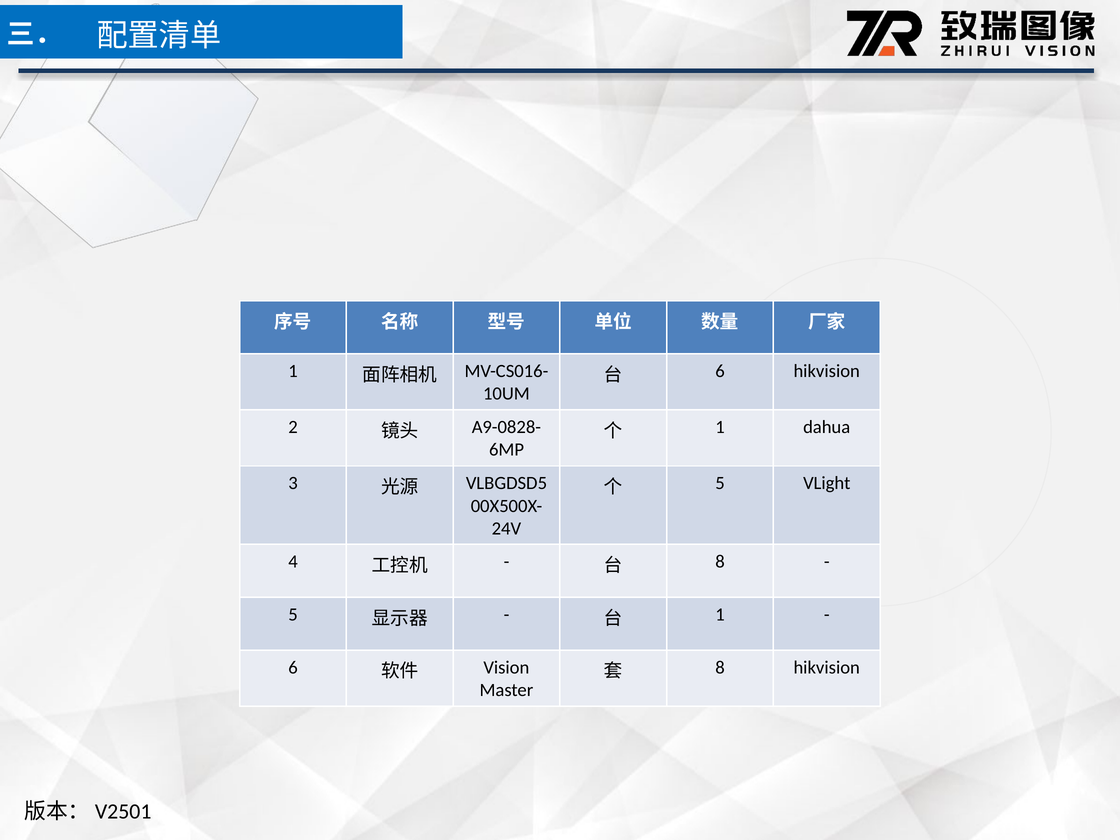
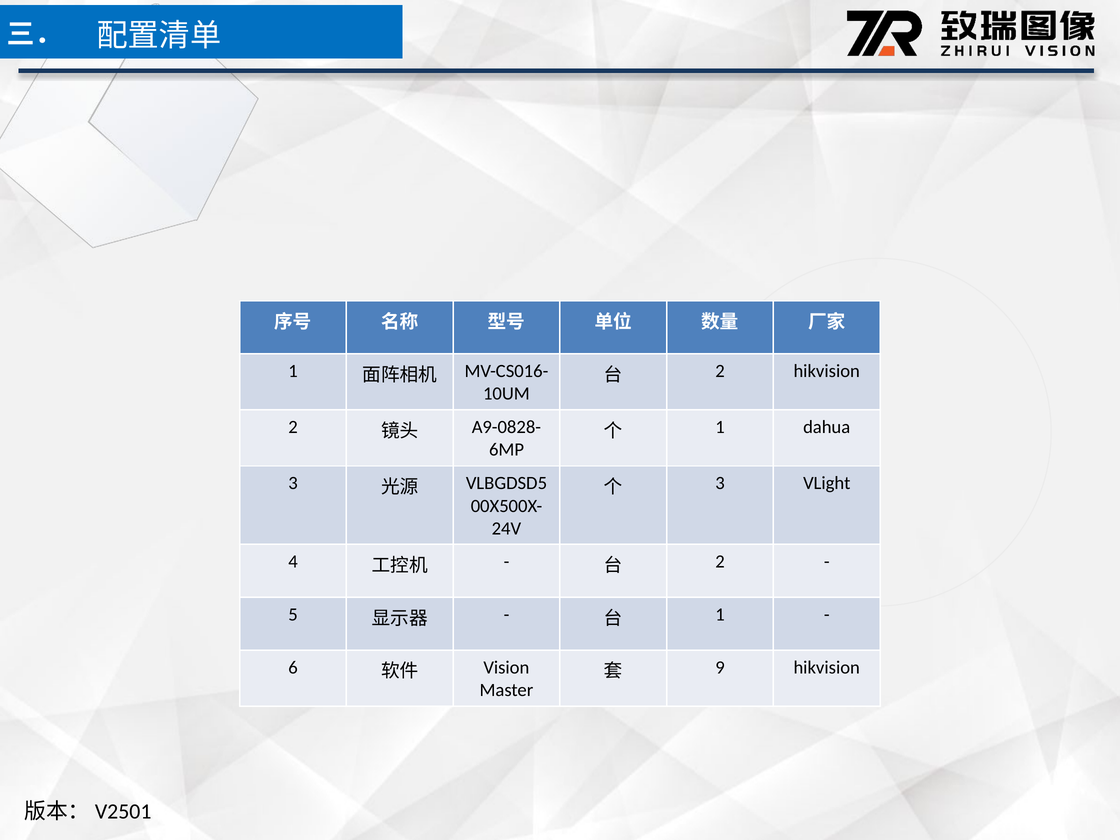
6 at (720, 371): 6 -> 2
5 at (720, 483): 5 -> 3
8 at (720, 562): 8 -> 2
8 at (720, 667): 8 -> 9
